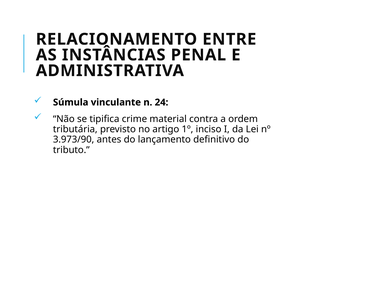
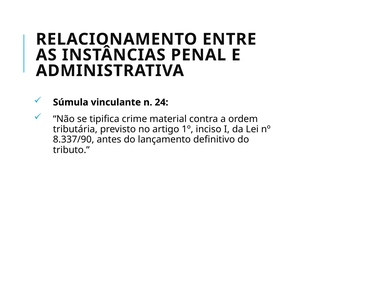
3.973/90: 3.973/90 -> 8.337/90
